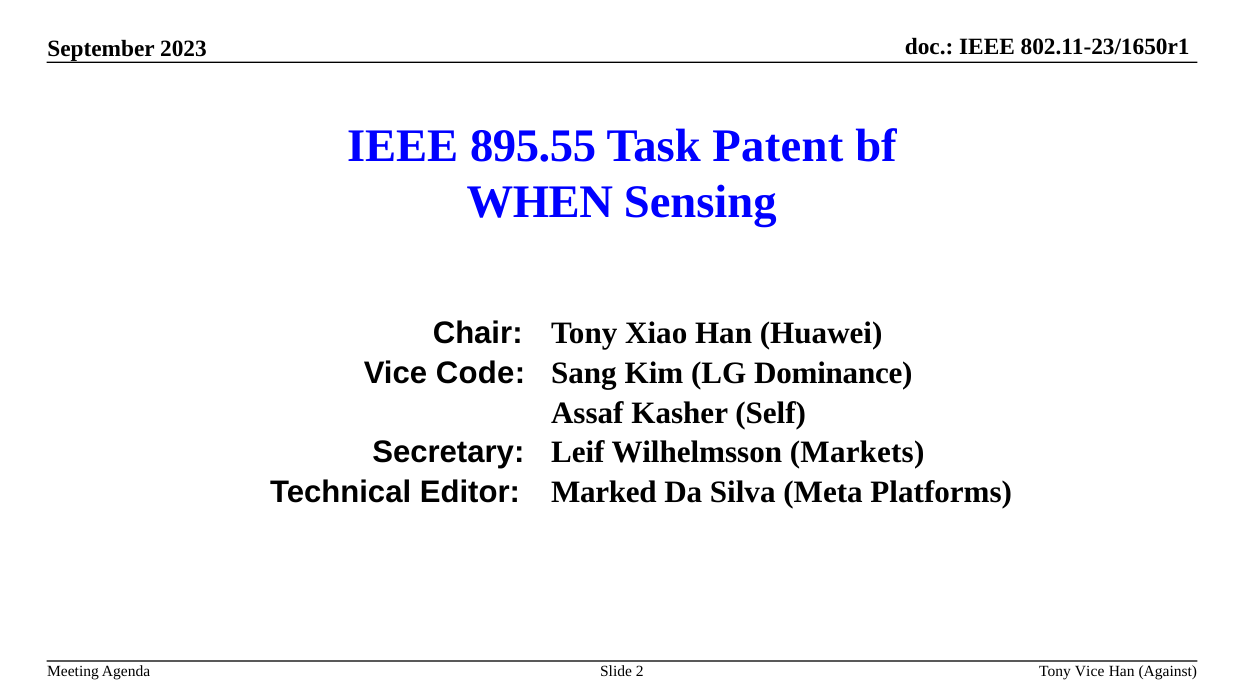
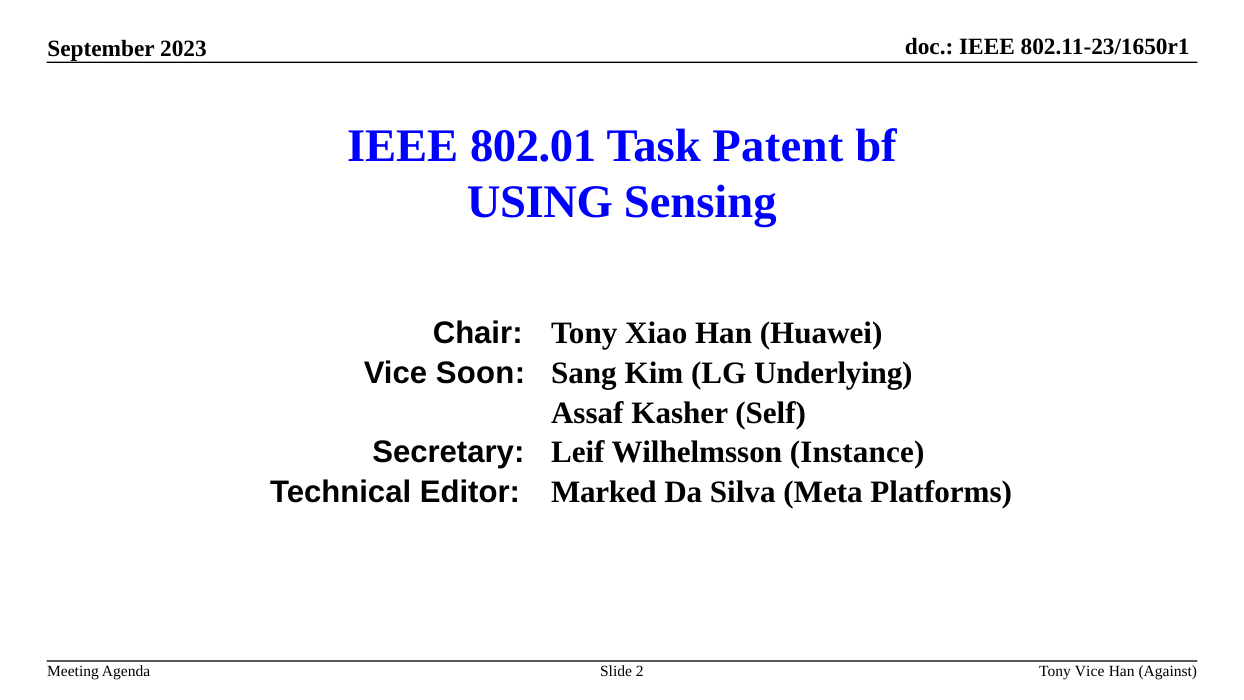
895.55: 895.55 -> 802.01
WHEN: WHEN -> USING
Code: Code -> Soon
Dominance: Dominance -> Underlying
Markets: Markets -> Instance
